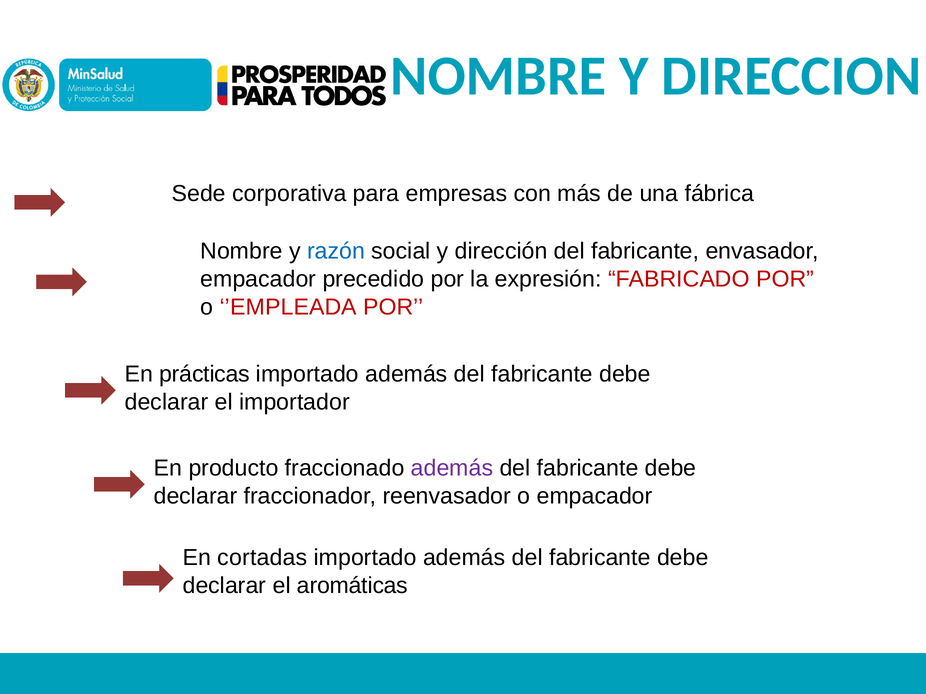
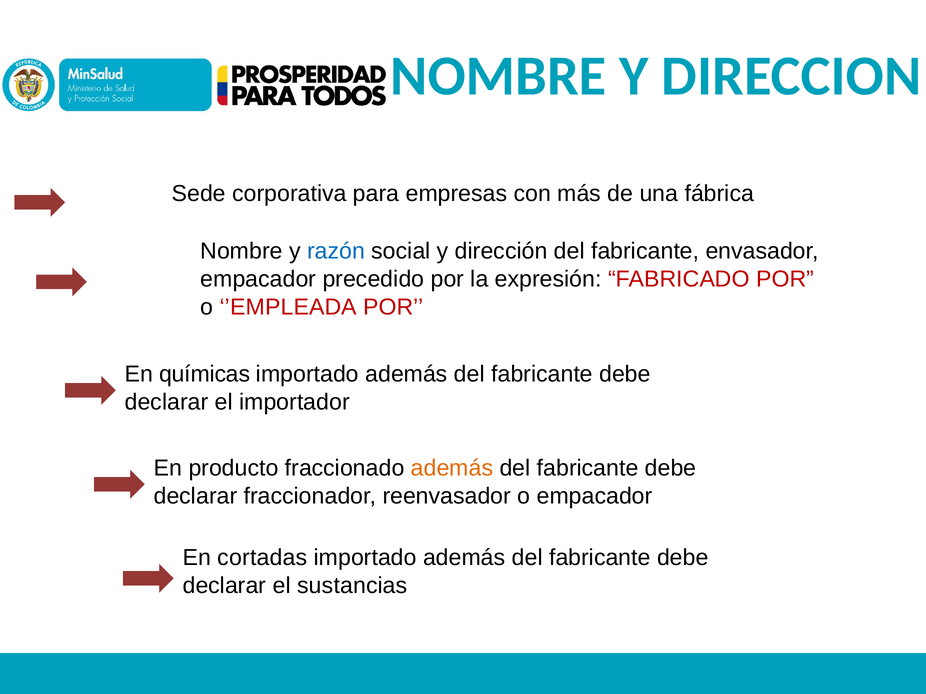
prácticas: prácticas -> químicas
además at (452, 469) colour: purple -> orange
aromáticas: aromáticas -> sustancias
